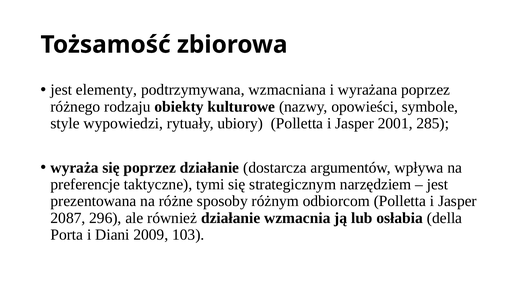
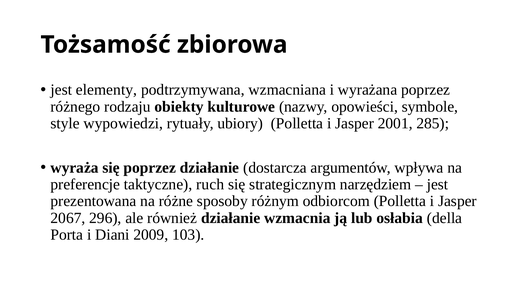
tymi: tymi -> ruch
2087: 2087 -> 2067
